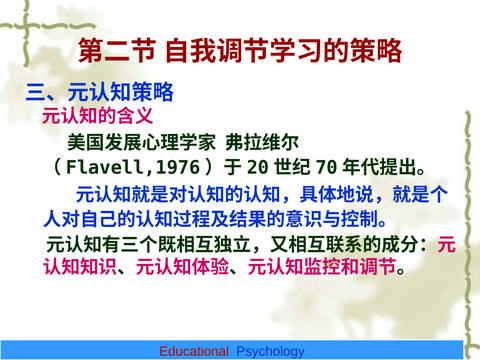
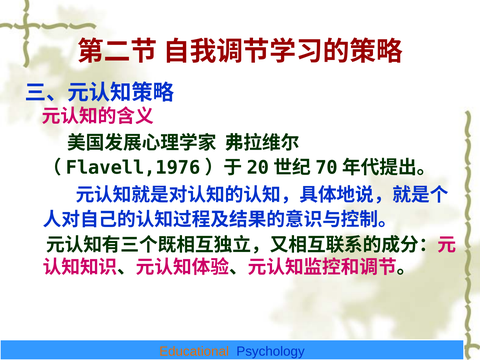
Educational colour: red -> orange
